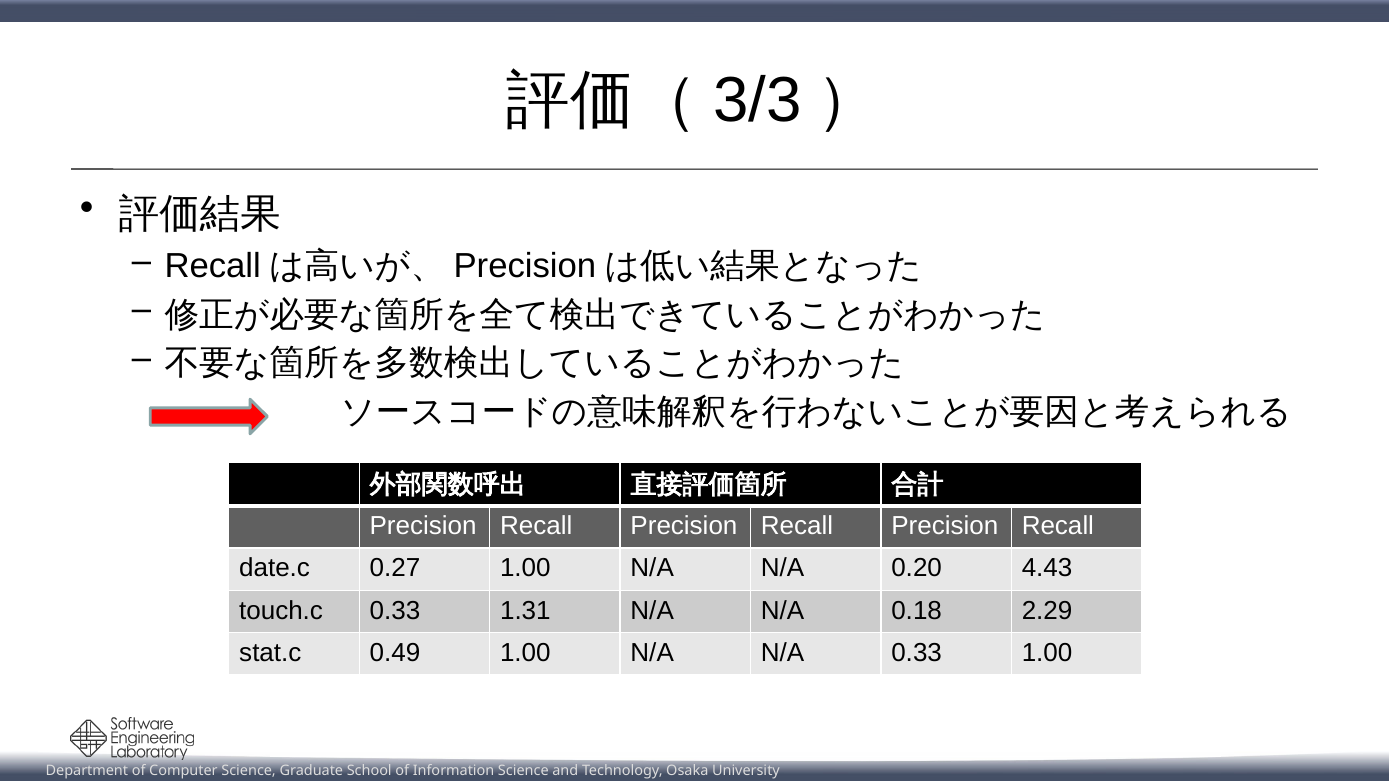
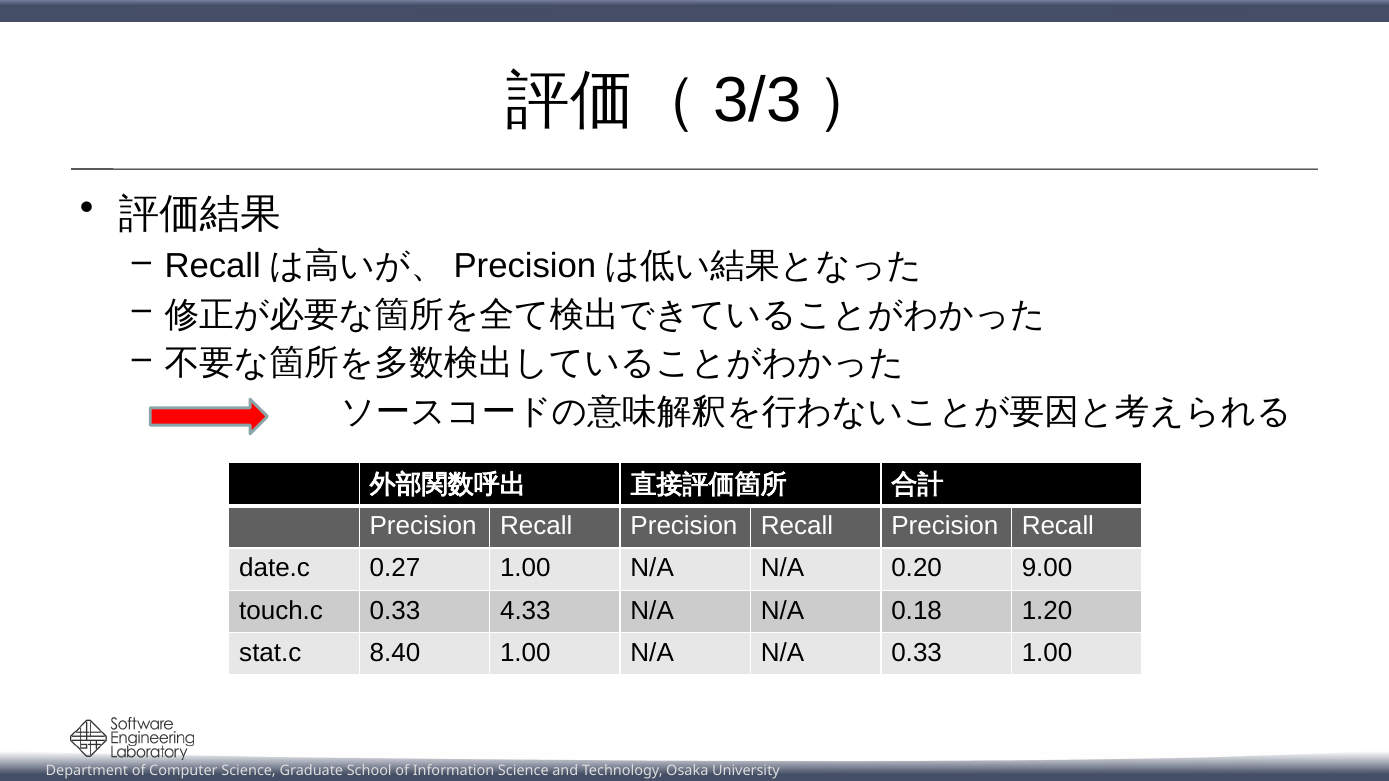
4.43: 4.43 -> 9.00
1.31: 1.31 -> 4.33
2.29: 2.29 -> 1.20
0.49: 0.49 -> 8.40
